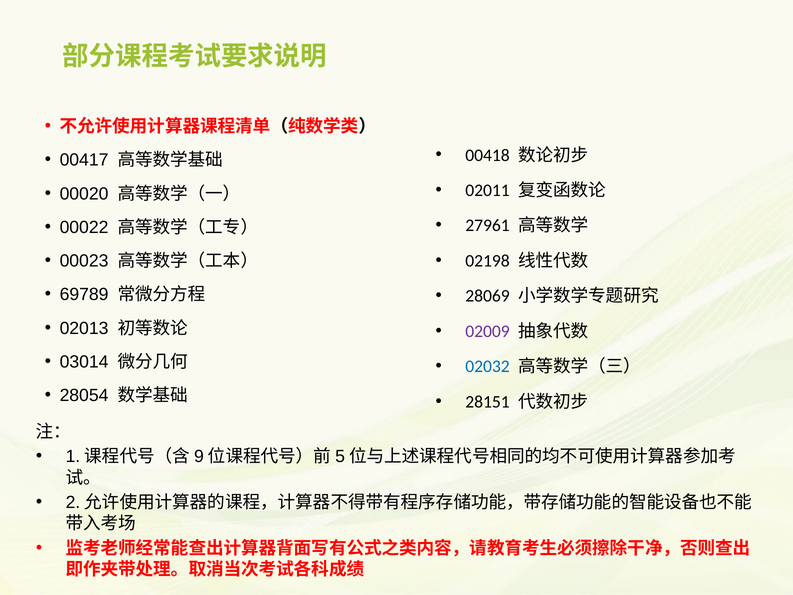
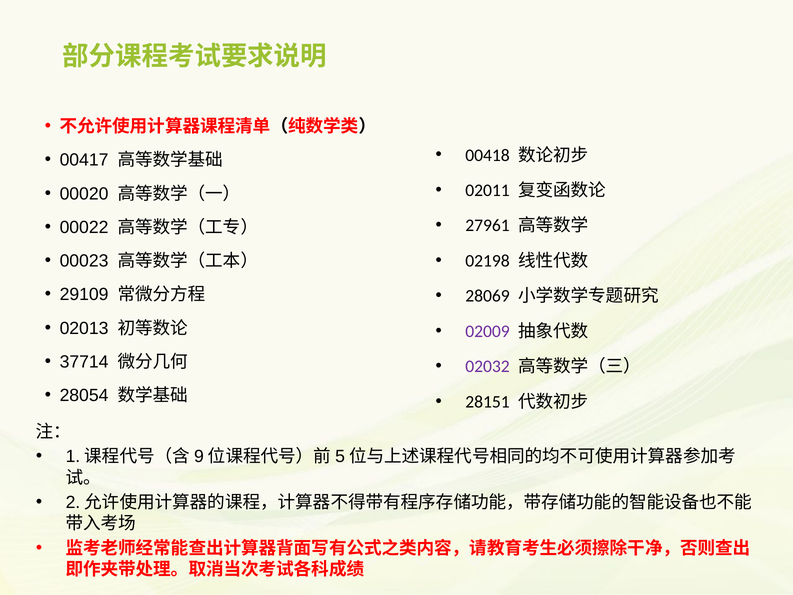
69789: 69789 -> 29109
03014: 03014 -> 37714
02032 colour: blue -> purple
